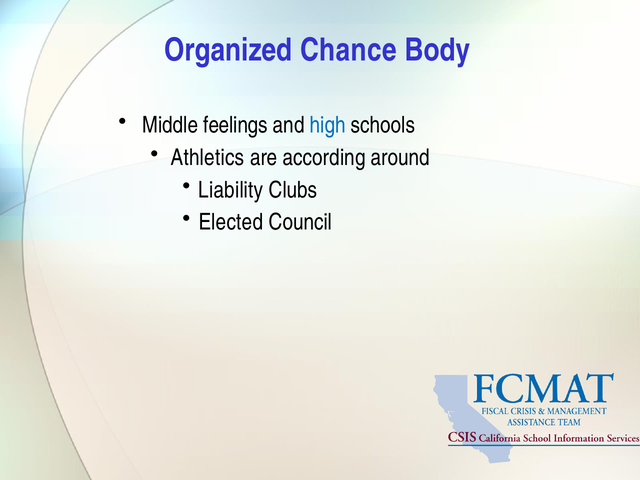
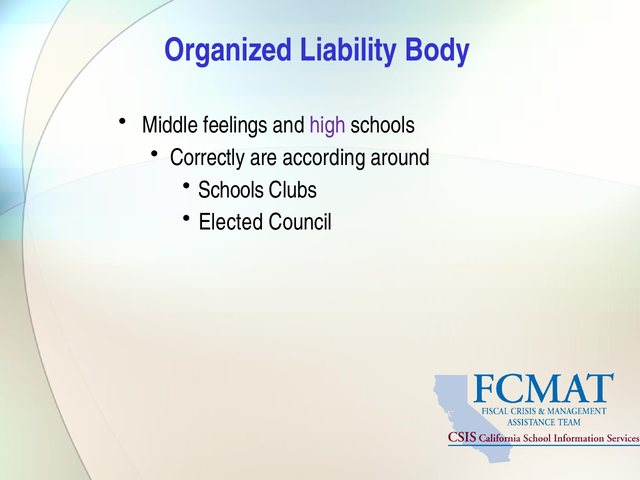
Chance: Chance -> Liability
high colour: blue -> purple
Athletics: Athletics -> Correctly
Liability at (231, 190): Liability -> Schools
